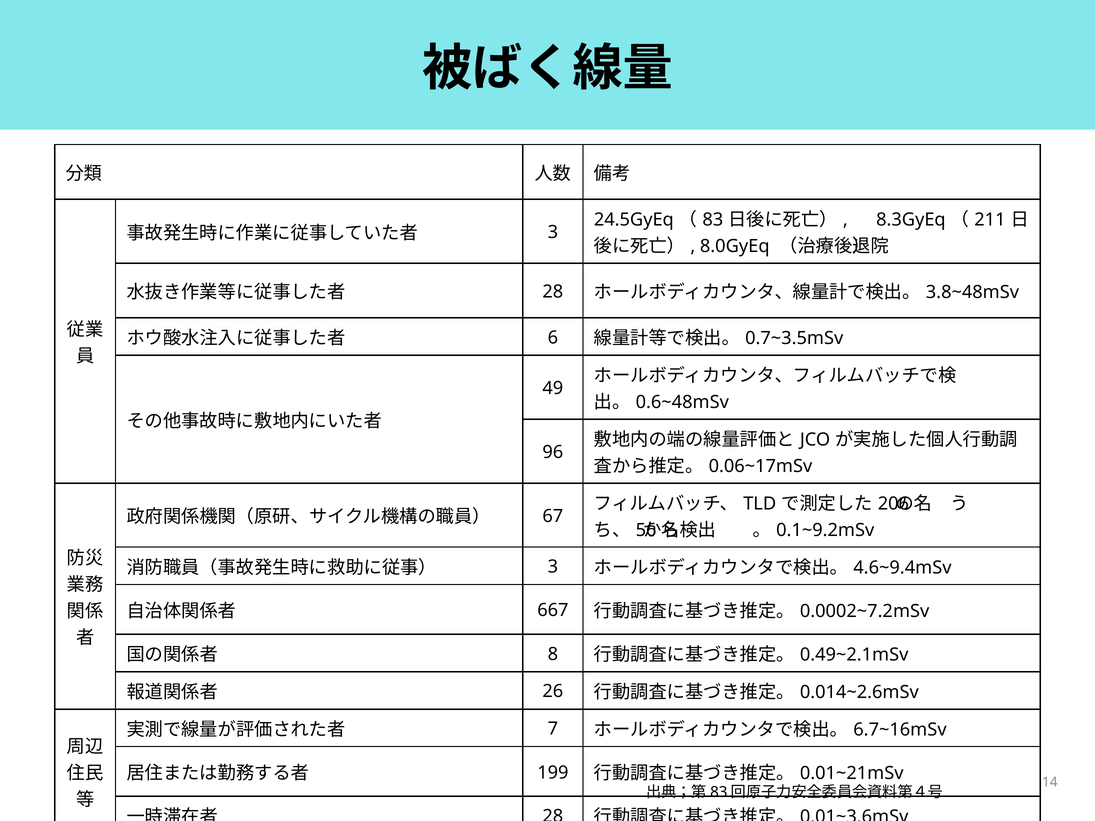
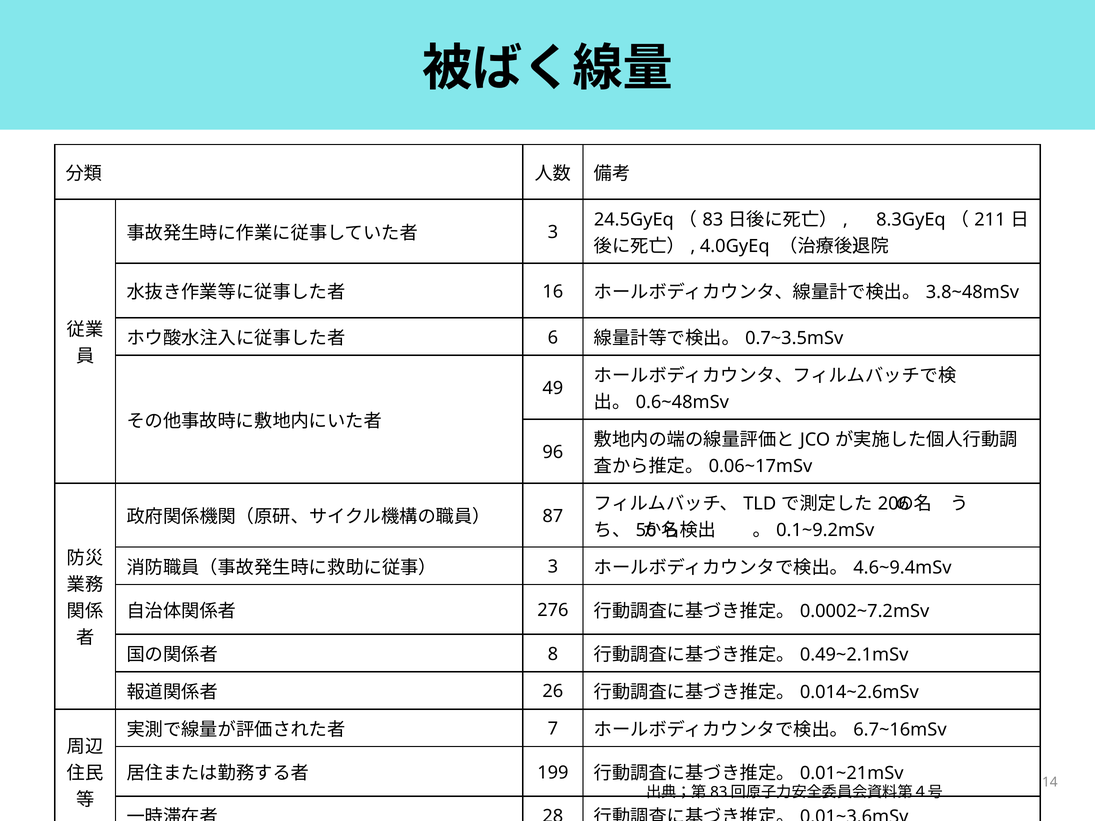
8.0GyEq: 8.0GyEq -> 4.0GyEq
28 at (553, 292): 28 -> 16
67: 67 -> 87
667: 667 -> 276
